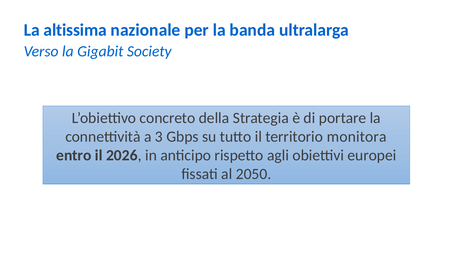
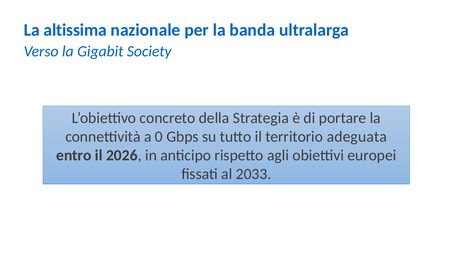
3: 3 -> 0
monitora: monitora -> adeguata
2050: 2050 -> 2033
